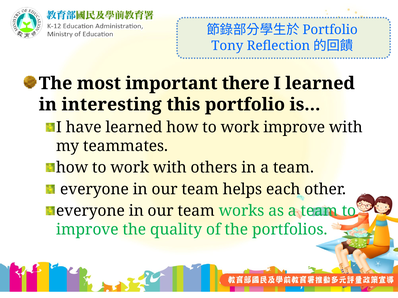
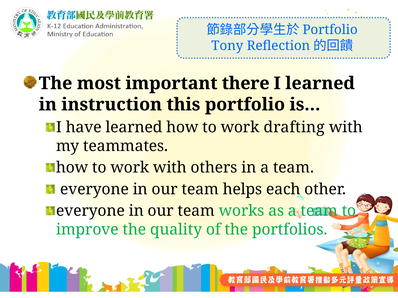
interesting: interesting -> instruction
work improve: improve -> drafting
